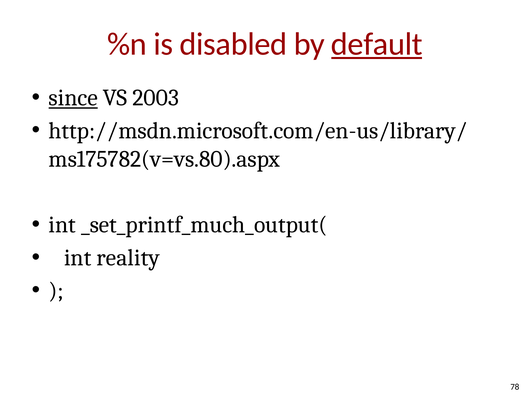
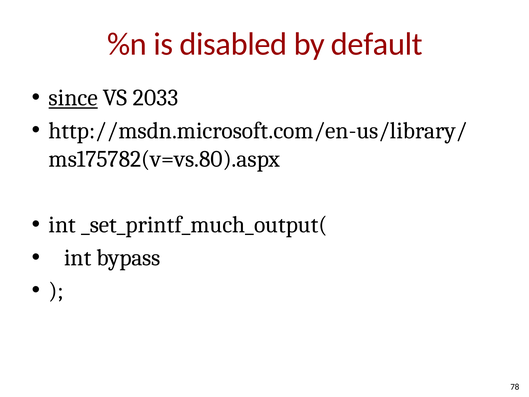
default underline: present -> none
2003: 2003 -> 2033
reality: reality -> bypass
